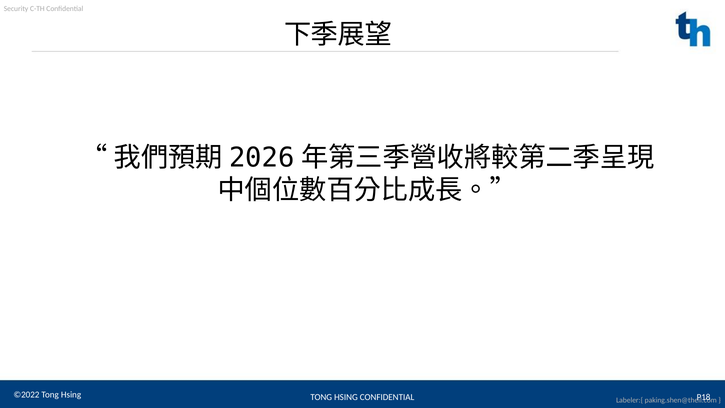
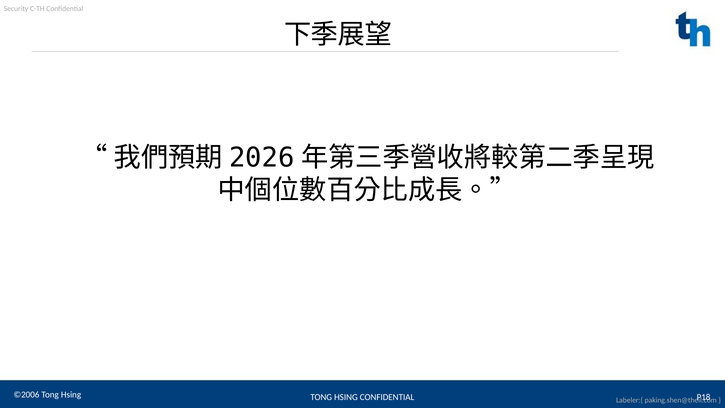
©2022: ©2022 -> ©2006
